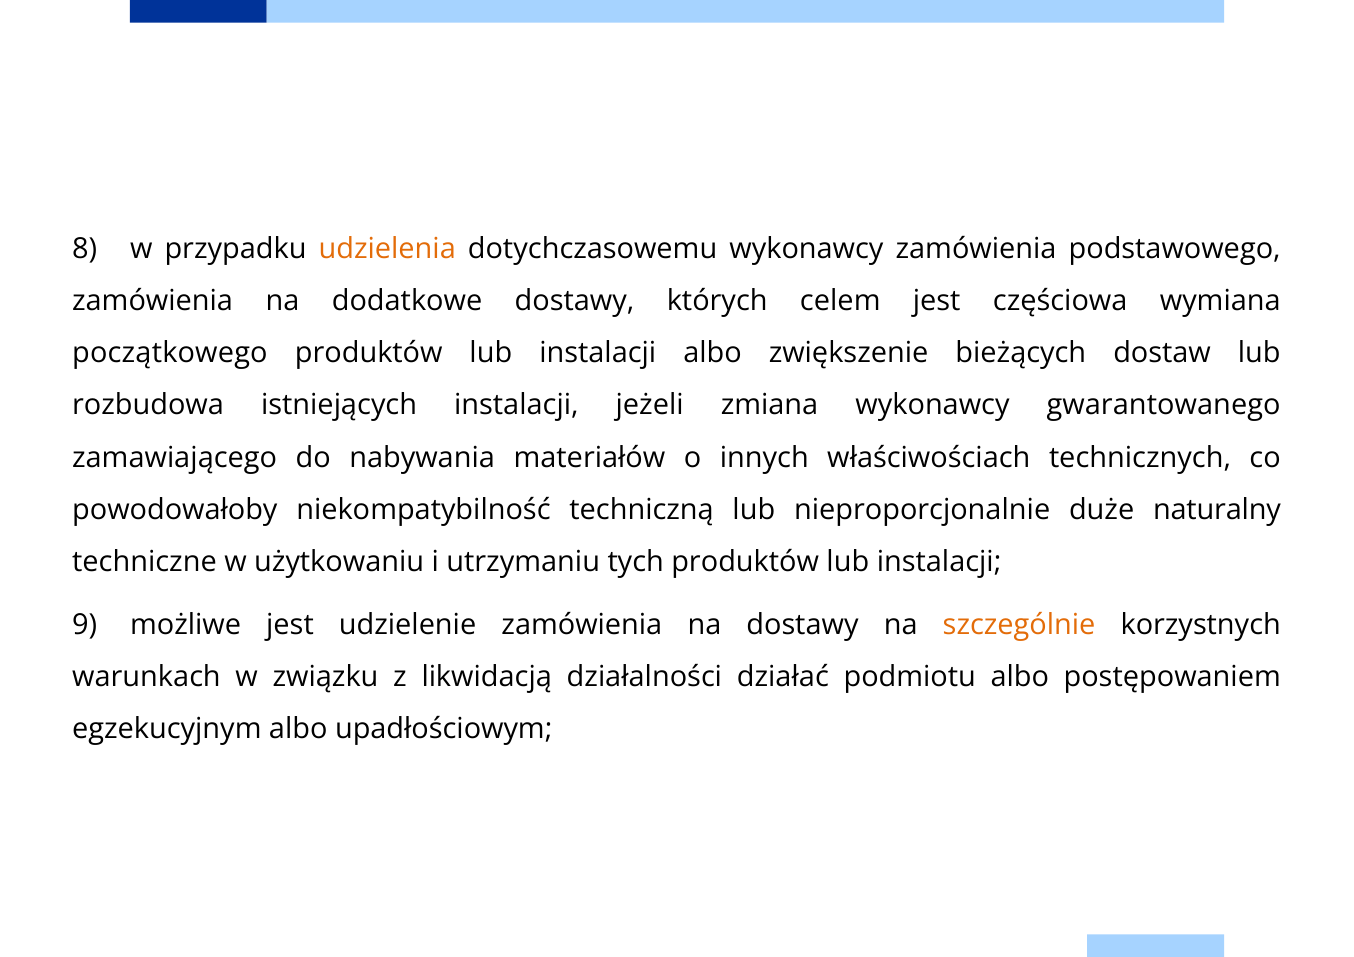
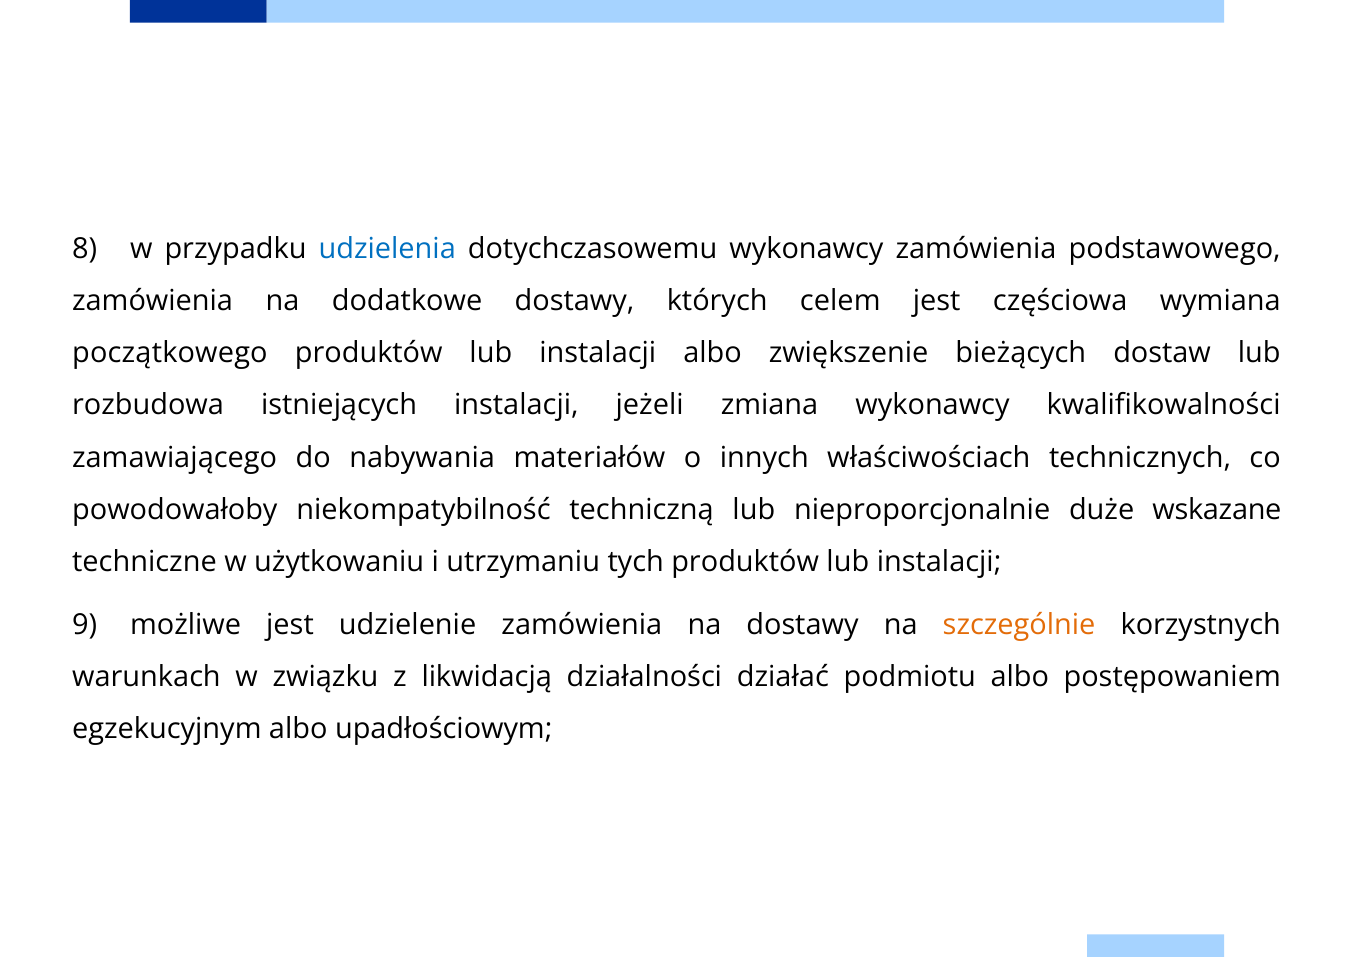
udzielenia colour: orange -> blue
gwarantowanego: gwarantowanego -> kwalifikowalności
naturalny: naturalny -> wskazane
